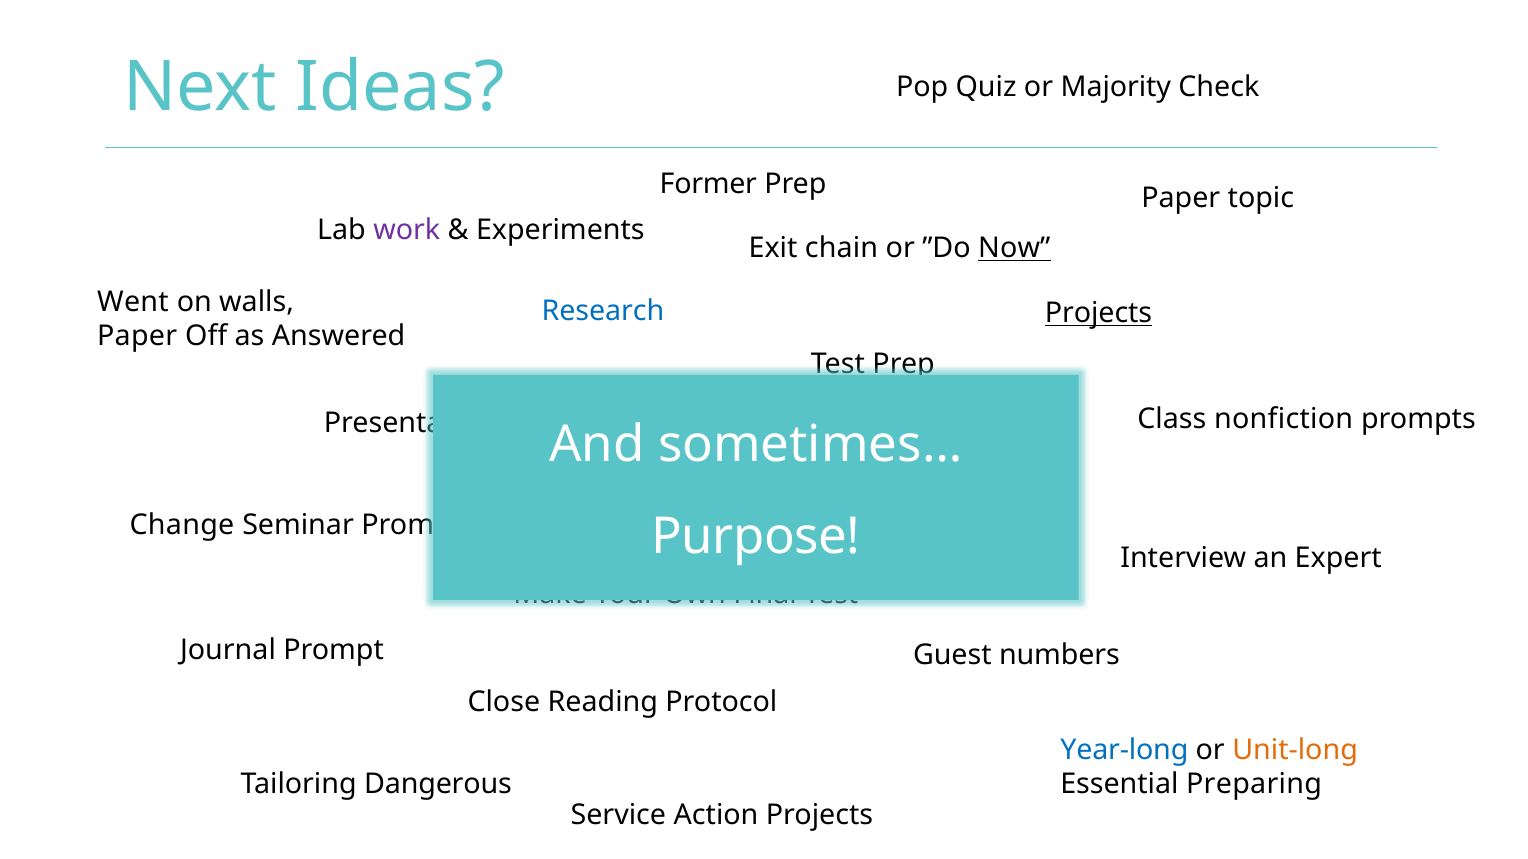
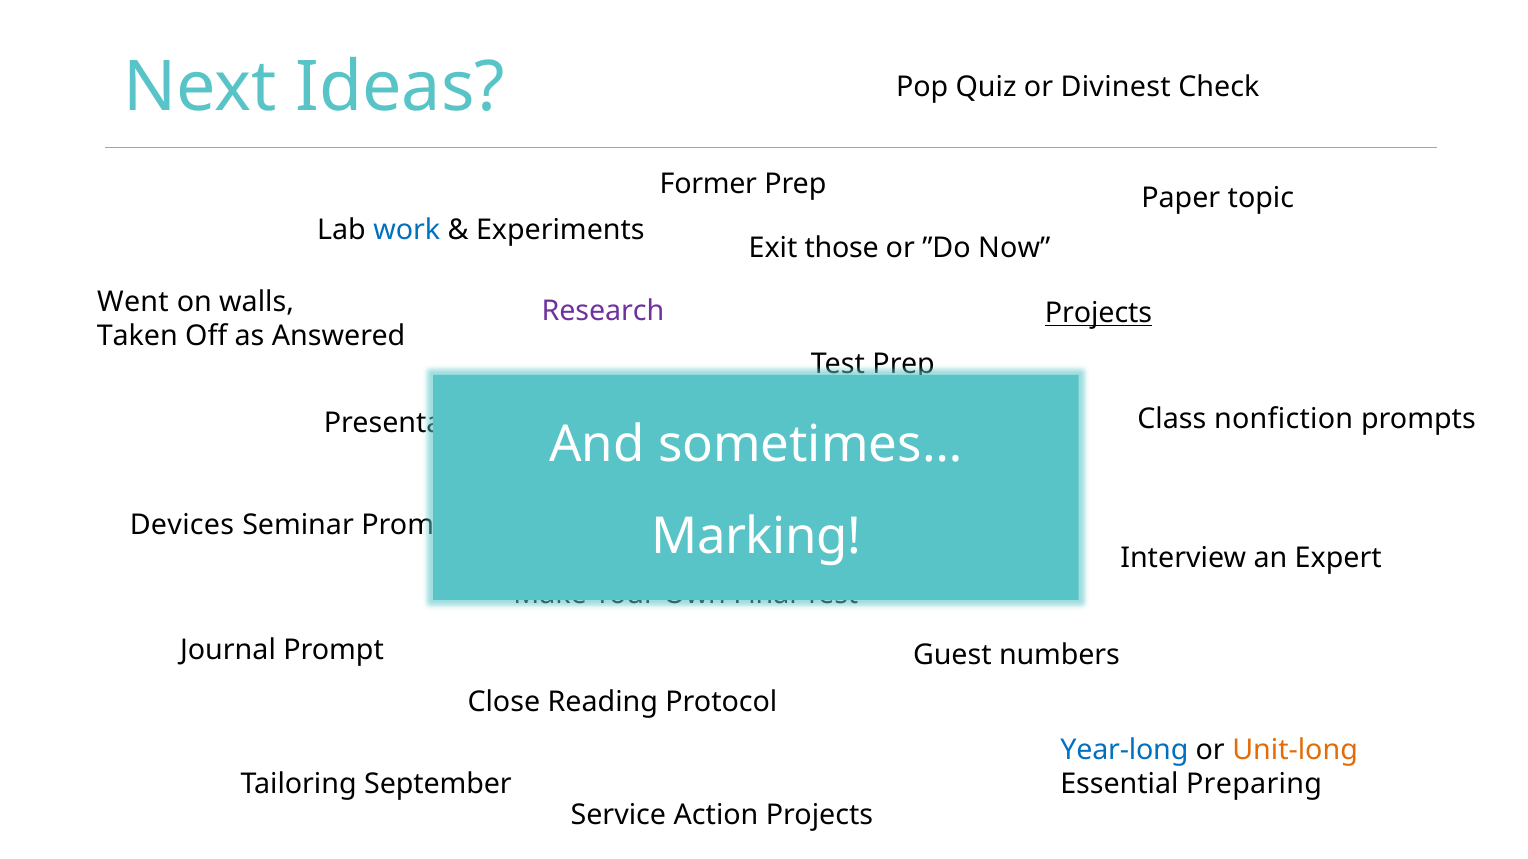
Majority: Majority -> Divinest
work colour: purple -> blue
chain: chain -> those
Now underline: present -> none
Research colour: blue -> purple
Paper at (137, 336): Paper -> Taken
Change: Change -> Devices
Purpose: Purpose -> Marking
Dangerous: Dangerous -> September
